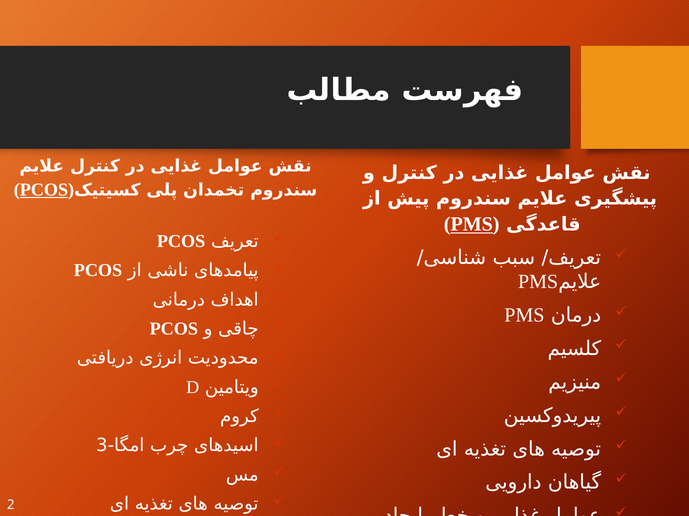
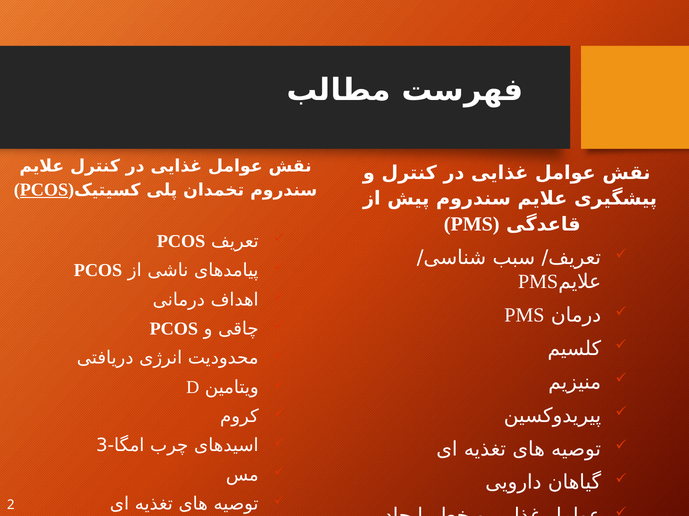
PMS at (472, 225) underline: present -> none
